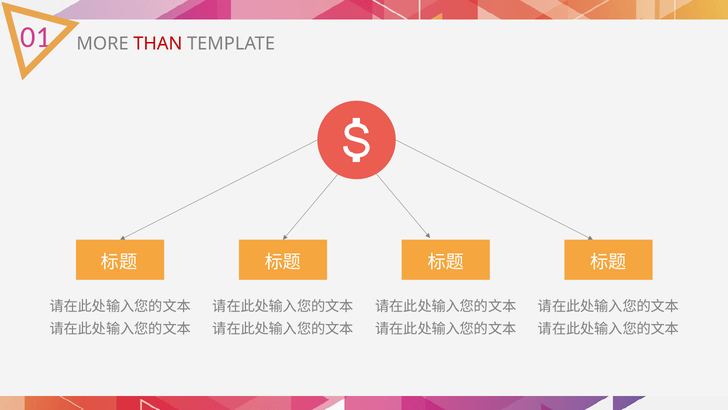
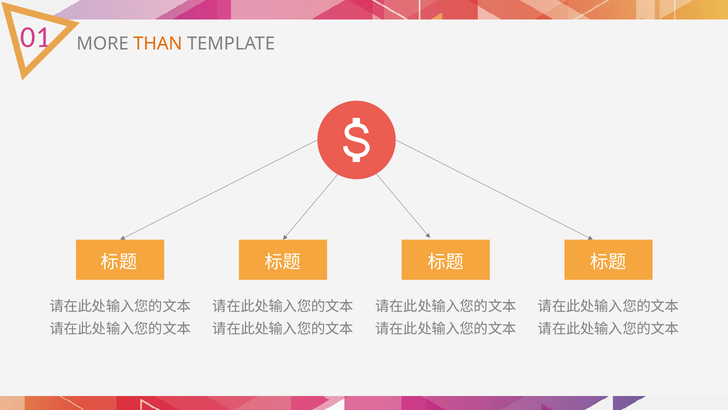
THAN colour: red -> orange
